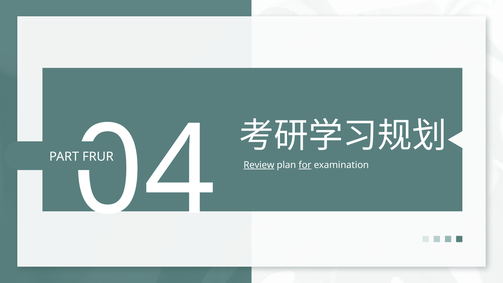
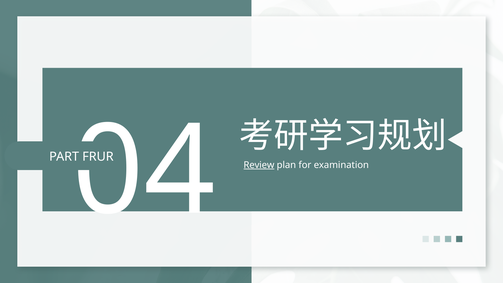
for underline: present -> none
